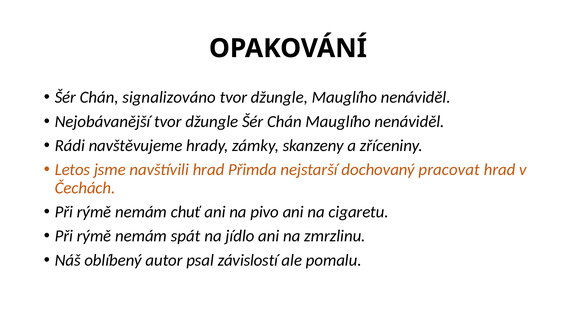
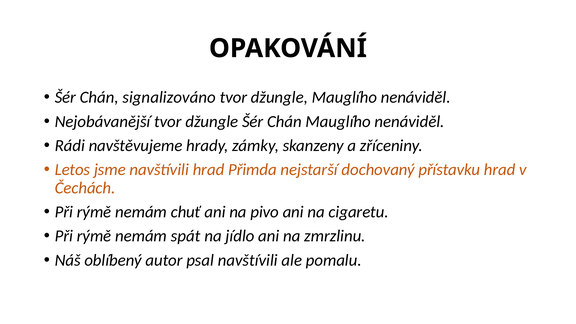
pracovat: pracovat -> přístavku
psal závislostí: závislostí -> navštívili
